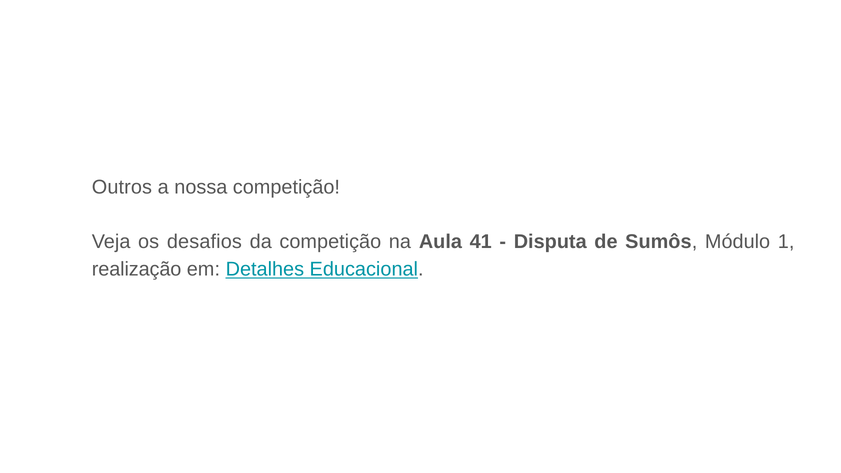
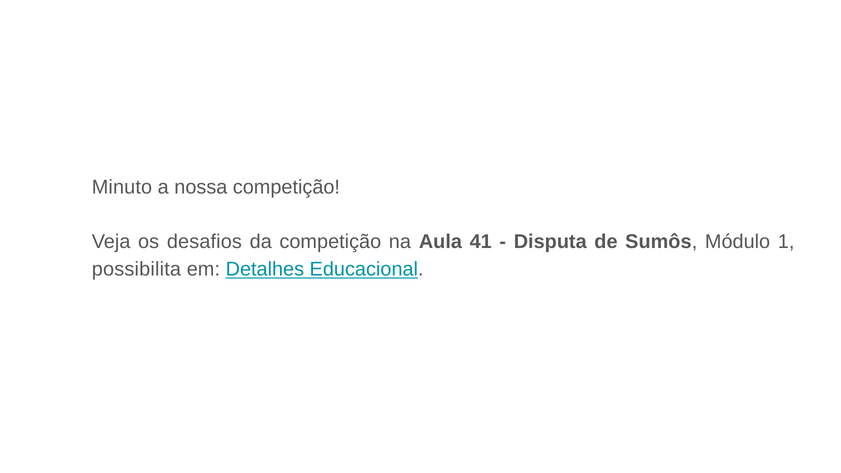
Outros: Outros -> Minuto
realização: realização -> possibilita
